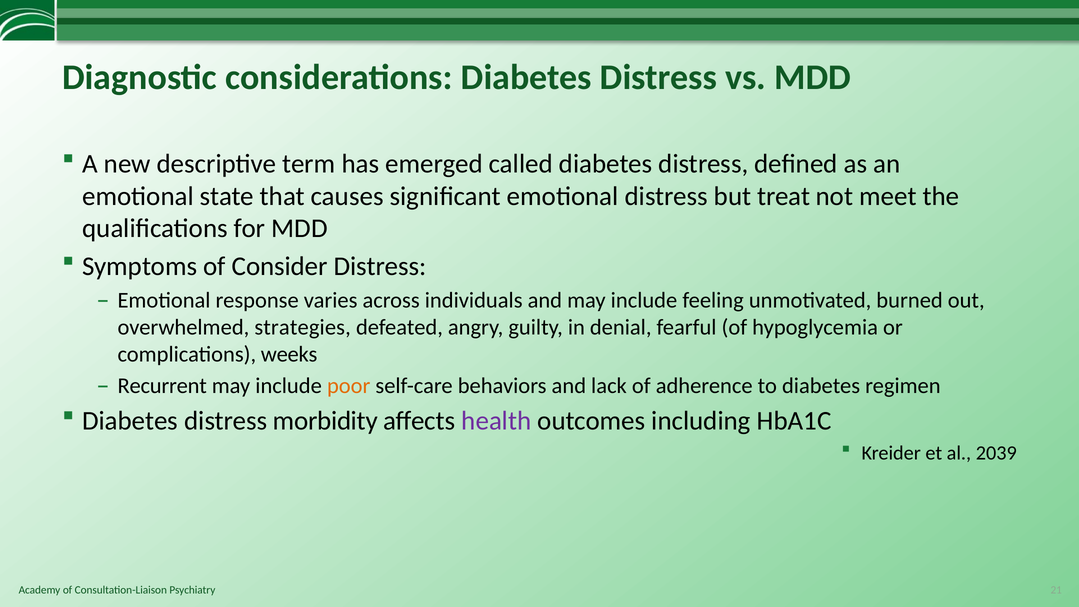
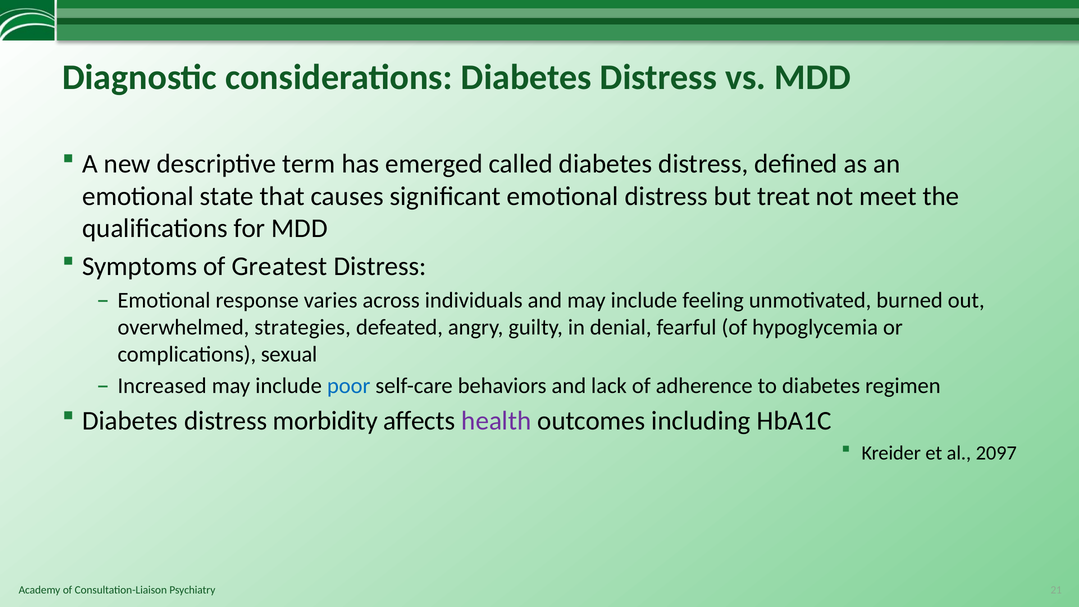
Consider: Consider -> Greatest
weeks: weeks -> sexual
Recurrent: Recurrent -> Increased
poor colour: orange -> blue
2039: 2039 -> 2097
